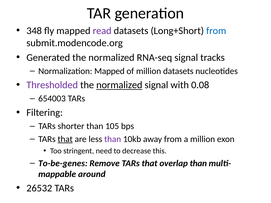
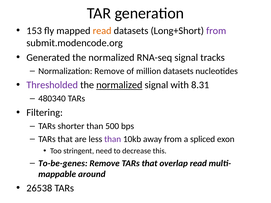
348: 348 -> 153
read at (102, 31) colour: purple -> orange
from at (216, 31) colour: blue -> purple
Normalization Mapped: Mapped -> Remove
0.08: 0.08 -> 8.31
654003: 654003 -> 480340
105: 105 -> 500
that at (65, 139) underline: present -> none
a million: million -> spliced
overlap than: than -> read
26532: 26532 -> 26538
